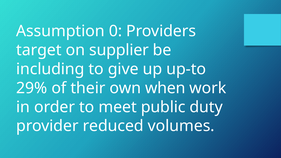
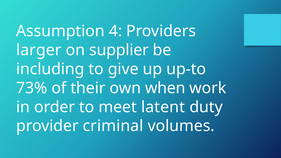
0: 0 -> 4
target: target -> larger
29%: 29% -> 73%
public: public -> latent
reduced: reduced -> criminal
